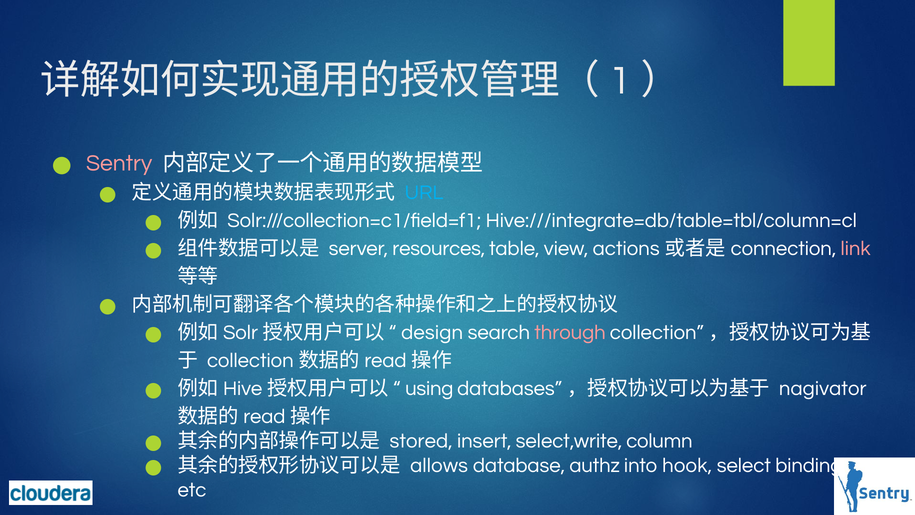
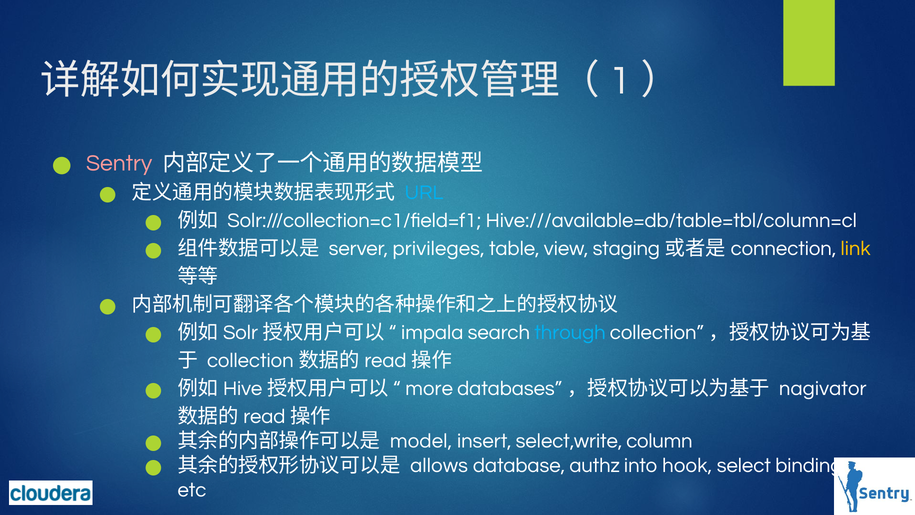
Hive:///integrate=db/table=tbl/column=cl: Hive:///integrate=db/table=tbl/column=cl -> Hive:///available=db/table=tbl/column=cl
resources: resources -> privileges
actions: actions -> staging
link colour: pink -> yellow
design: design -> impala
through colour: pink -> light blue
using: using -> more
stored: stored -> model
